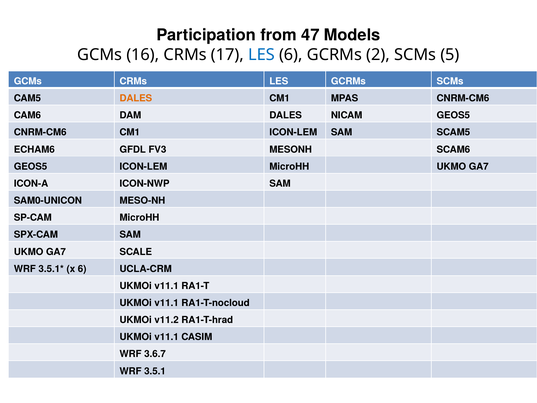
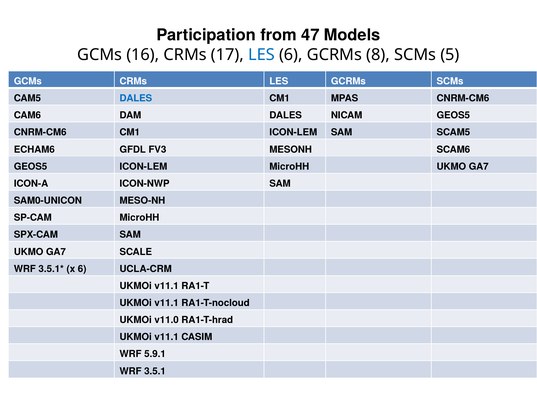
2: 2 -> 8
DALES at (136, 98) colour: orange -> blue
v11.2: v11.2 -> v11.0
3.6.7: 3.6.7 -> 5.9.1
